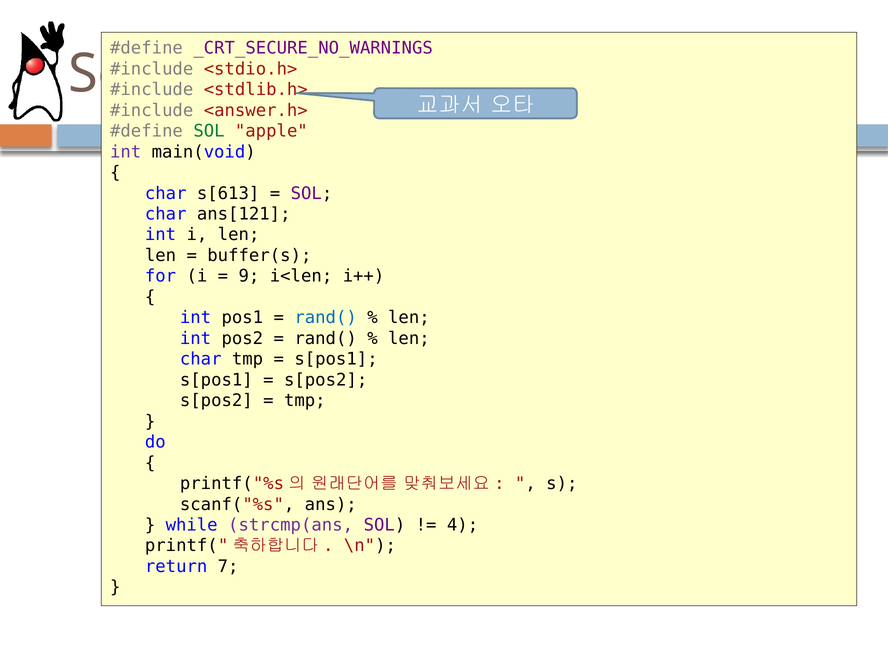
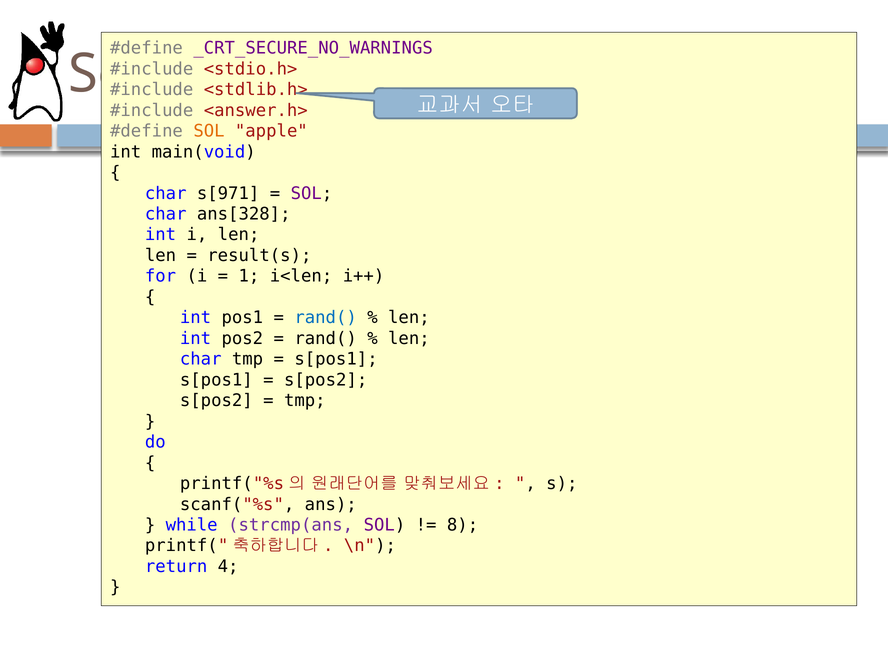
SOL at (209, 131) colour: green -> orange
int at (126, 152) colour: purple -> black
s[613: s[613 -> s[971
ans[121: ans[121 -> ans[328
buffer(s: buffer(s -> result(s
9: 9 -> 1
4: 4 -> 8
7: 7 -> 4
